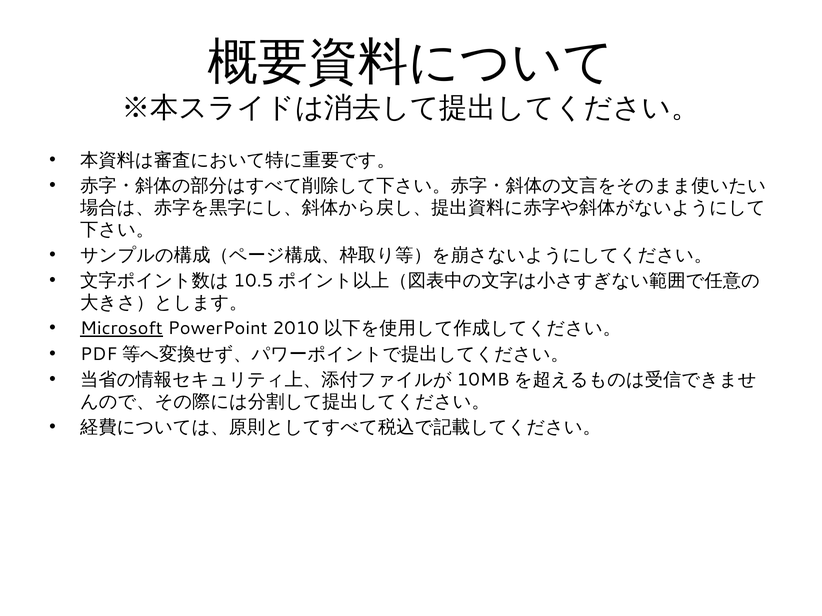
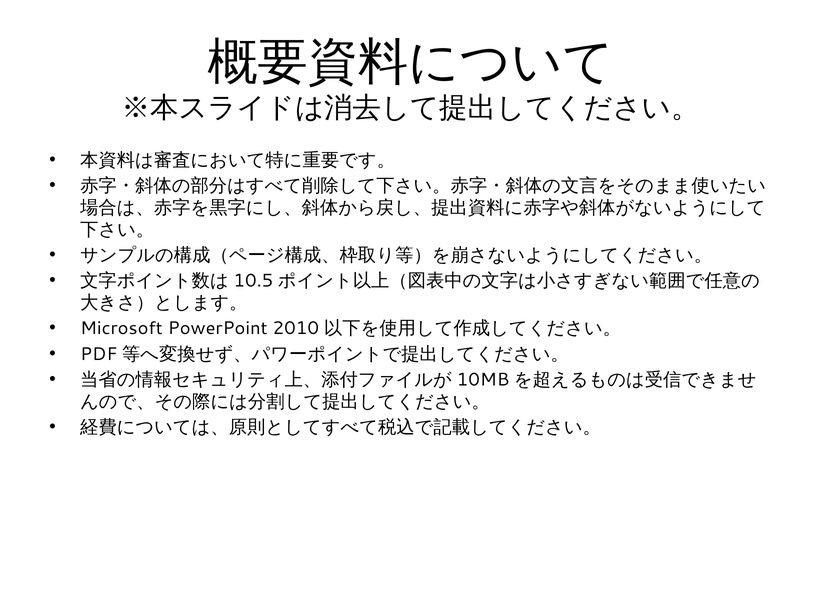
Microsoft underline: present -> none
